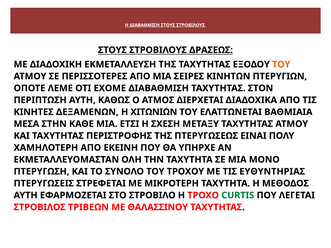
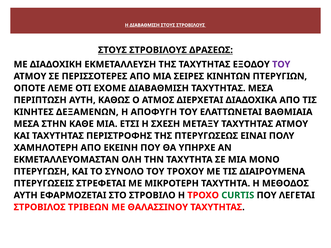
ΤΟΥ at (281, 64) colour: orange -> purple
ΤΑΧΥΤHΤΑΣ ΣΤΟΝ: ΣΤΟΝ -> ΜΕΣΑ
ΧΙΤΩΝΙΩΝ: ΧΙΤΩΝΙΩΝ -> ΑΠΟΦΥΓΗ
ΕΥΘΥΝΤΗΡΙΑΣ: ΕΥΘΥΝΤΗΡΙΑΣ -> ΔΙΑΙΡΟΥΜΕΝΑ
